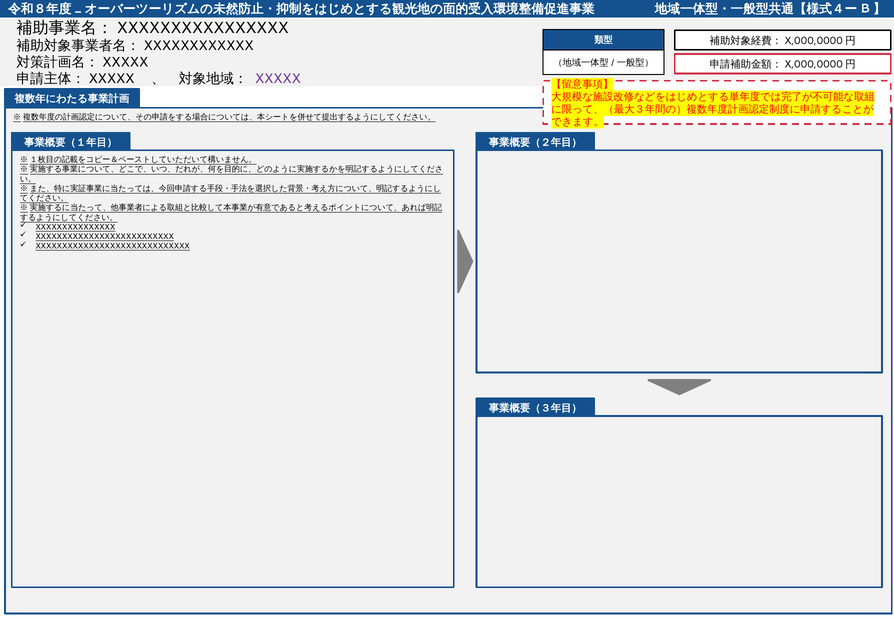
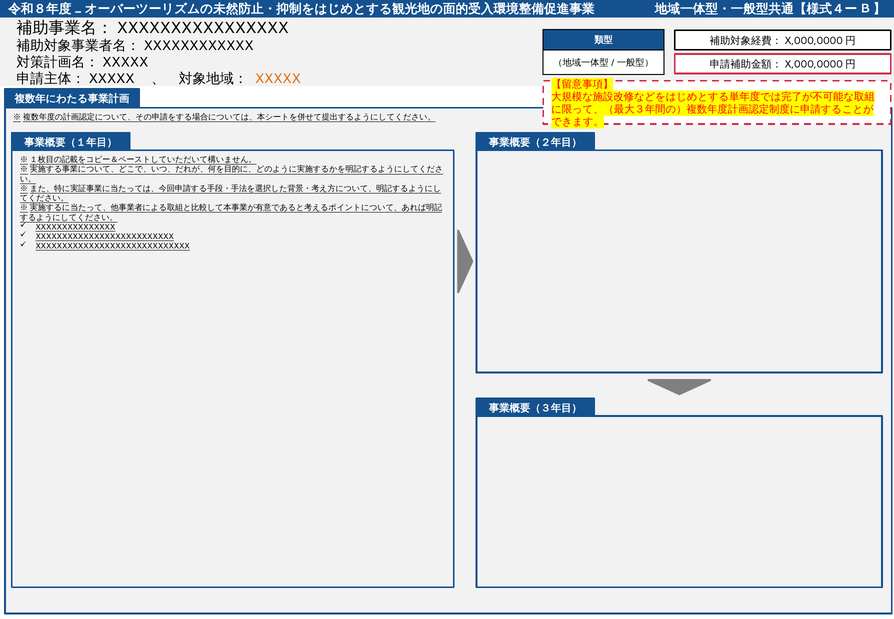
XXXXX colour: purple -> orange
